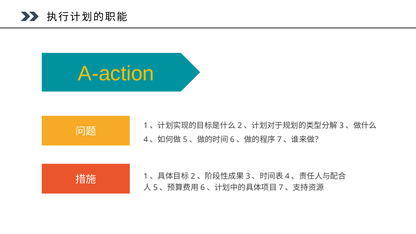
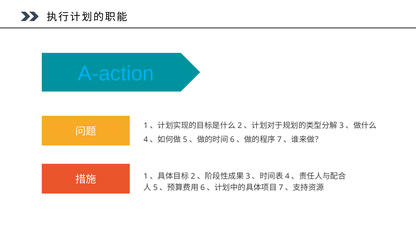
A-action colour: yellow -> light blue
